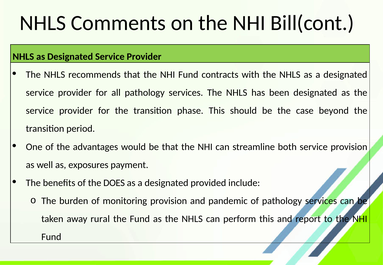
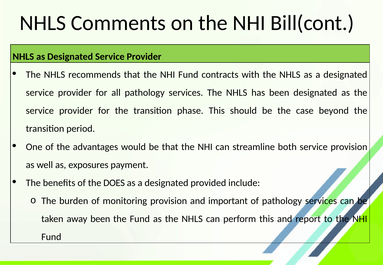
pandemic: pandemic -> important
away rural: rural -> been
